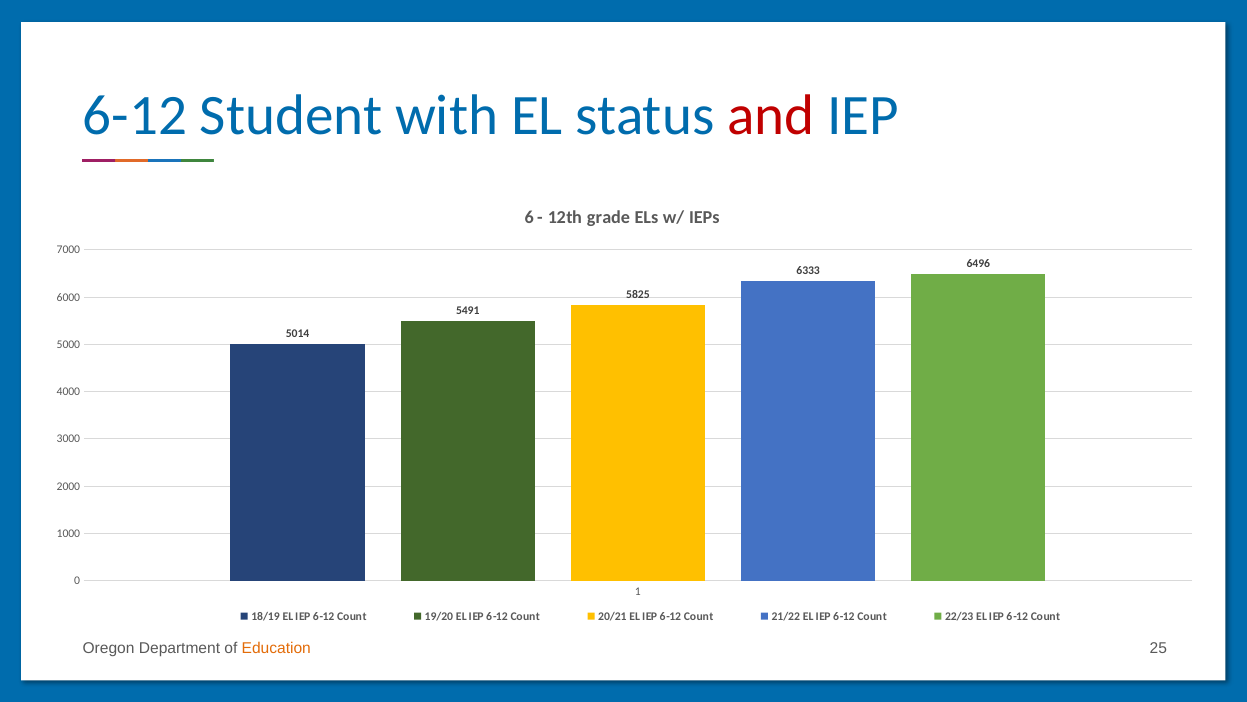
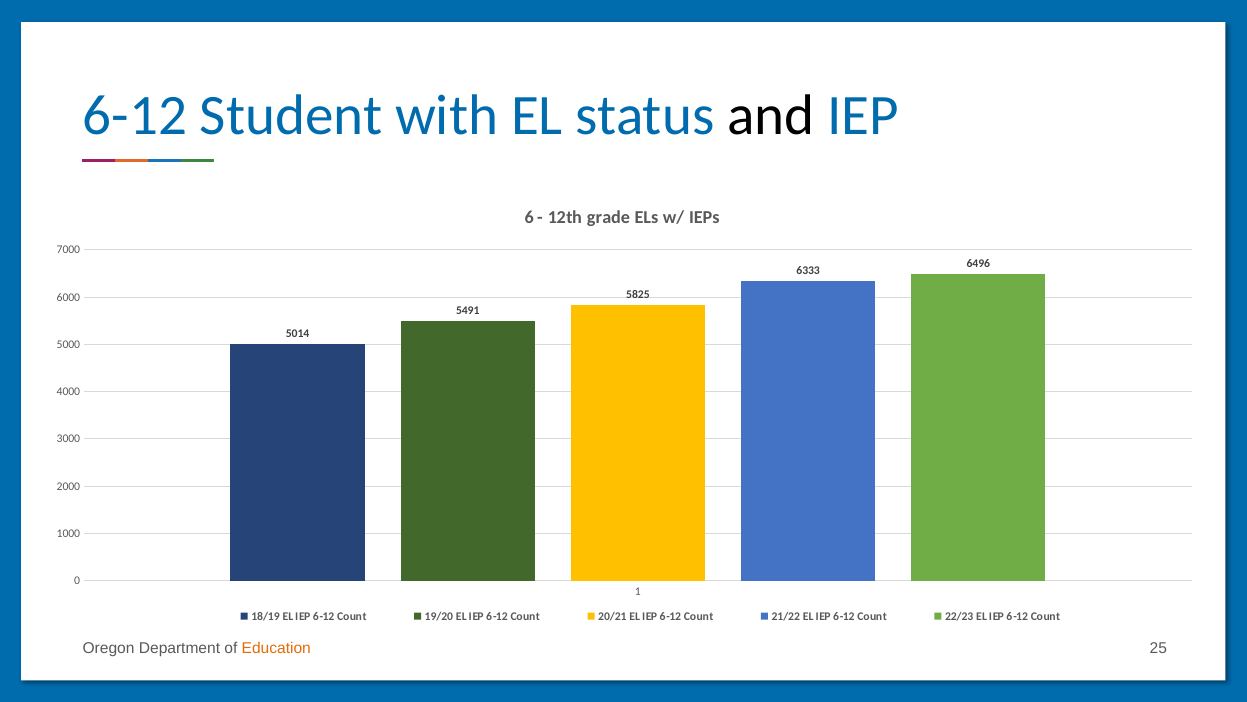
and colour: red -> black
